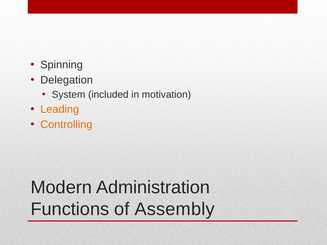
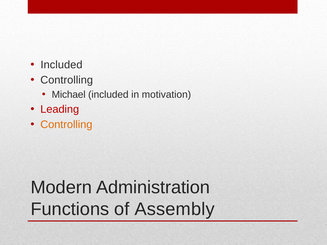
Spinning at (62, 65): Spinning -> Included
Delegation at (67, 80): Delegation -> Controlling
System: System -> Michael
Leading colour: orange -> red
